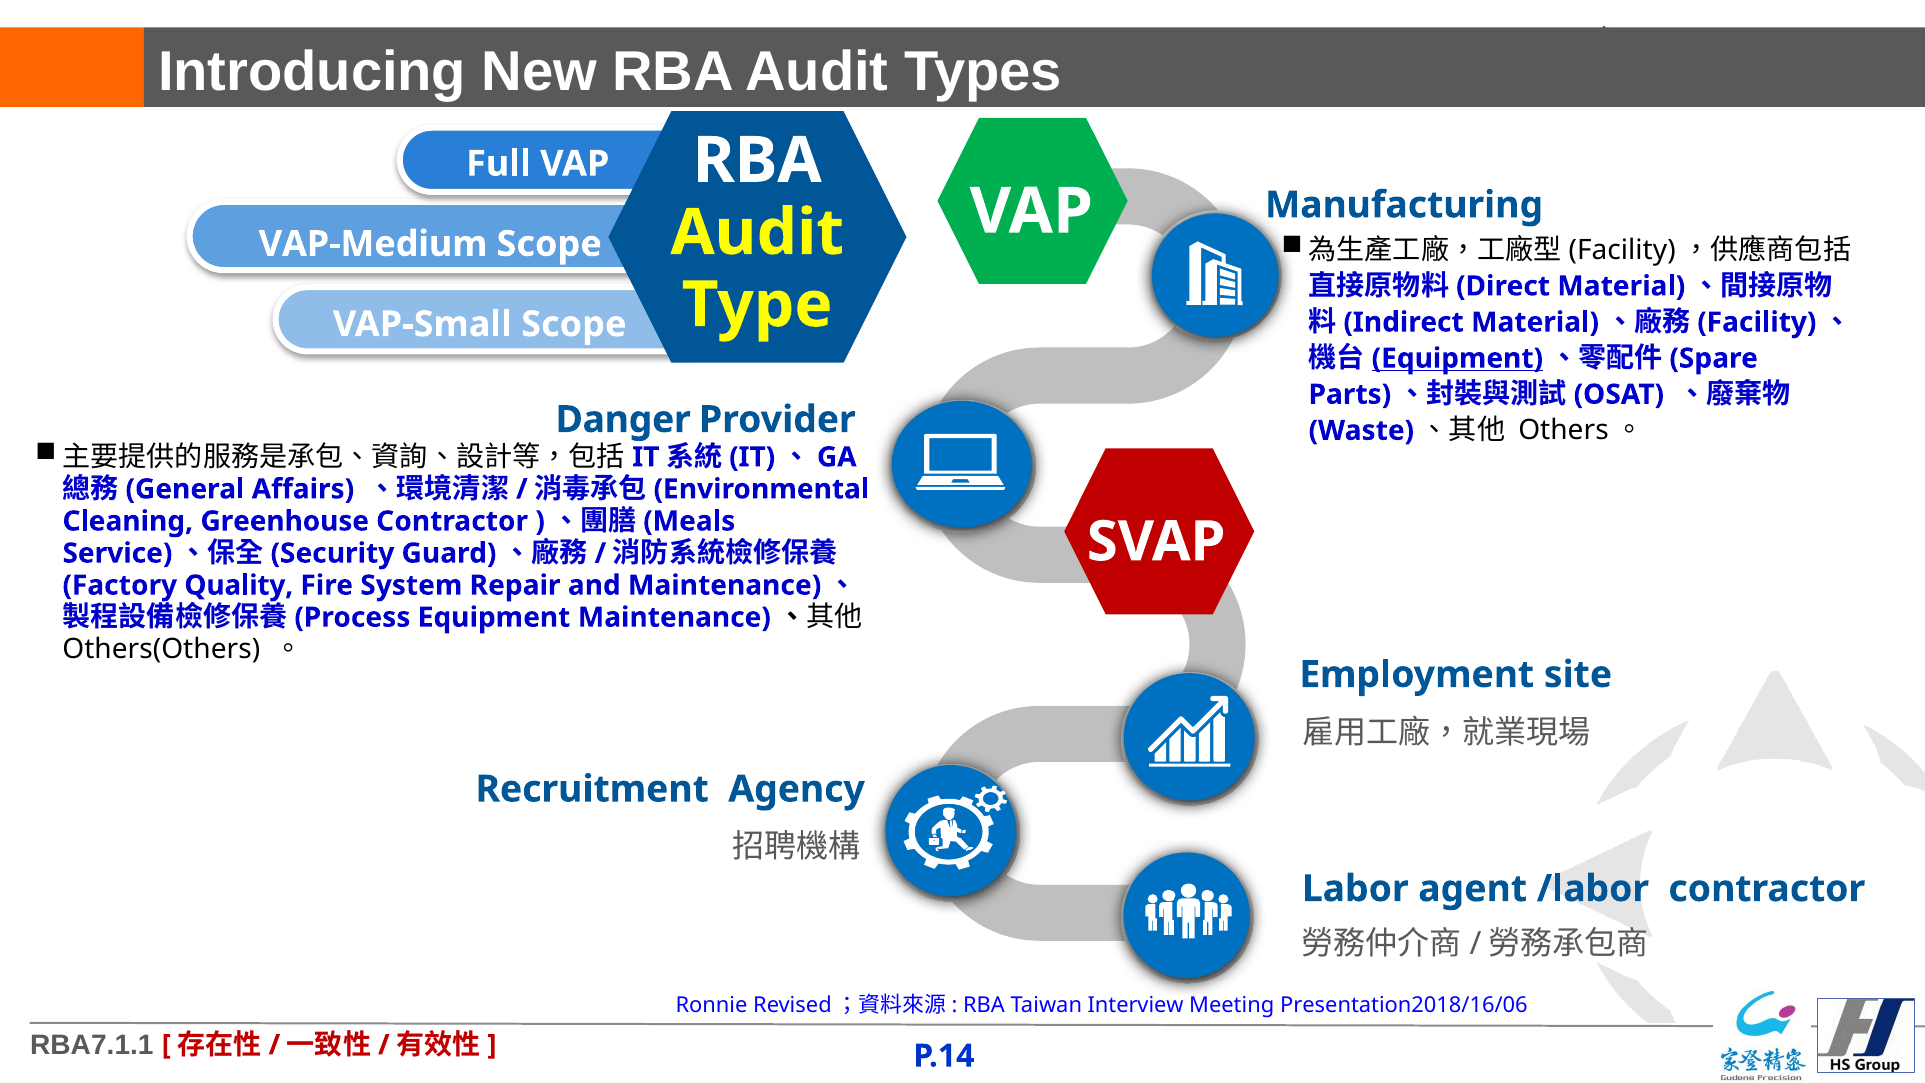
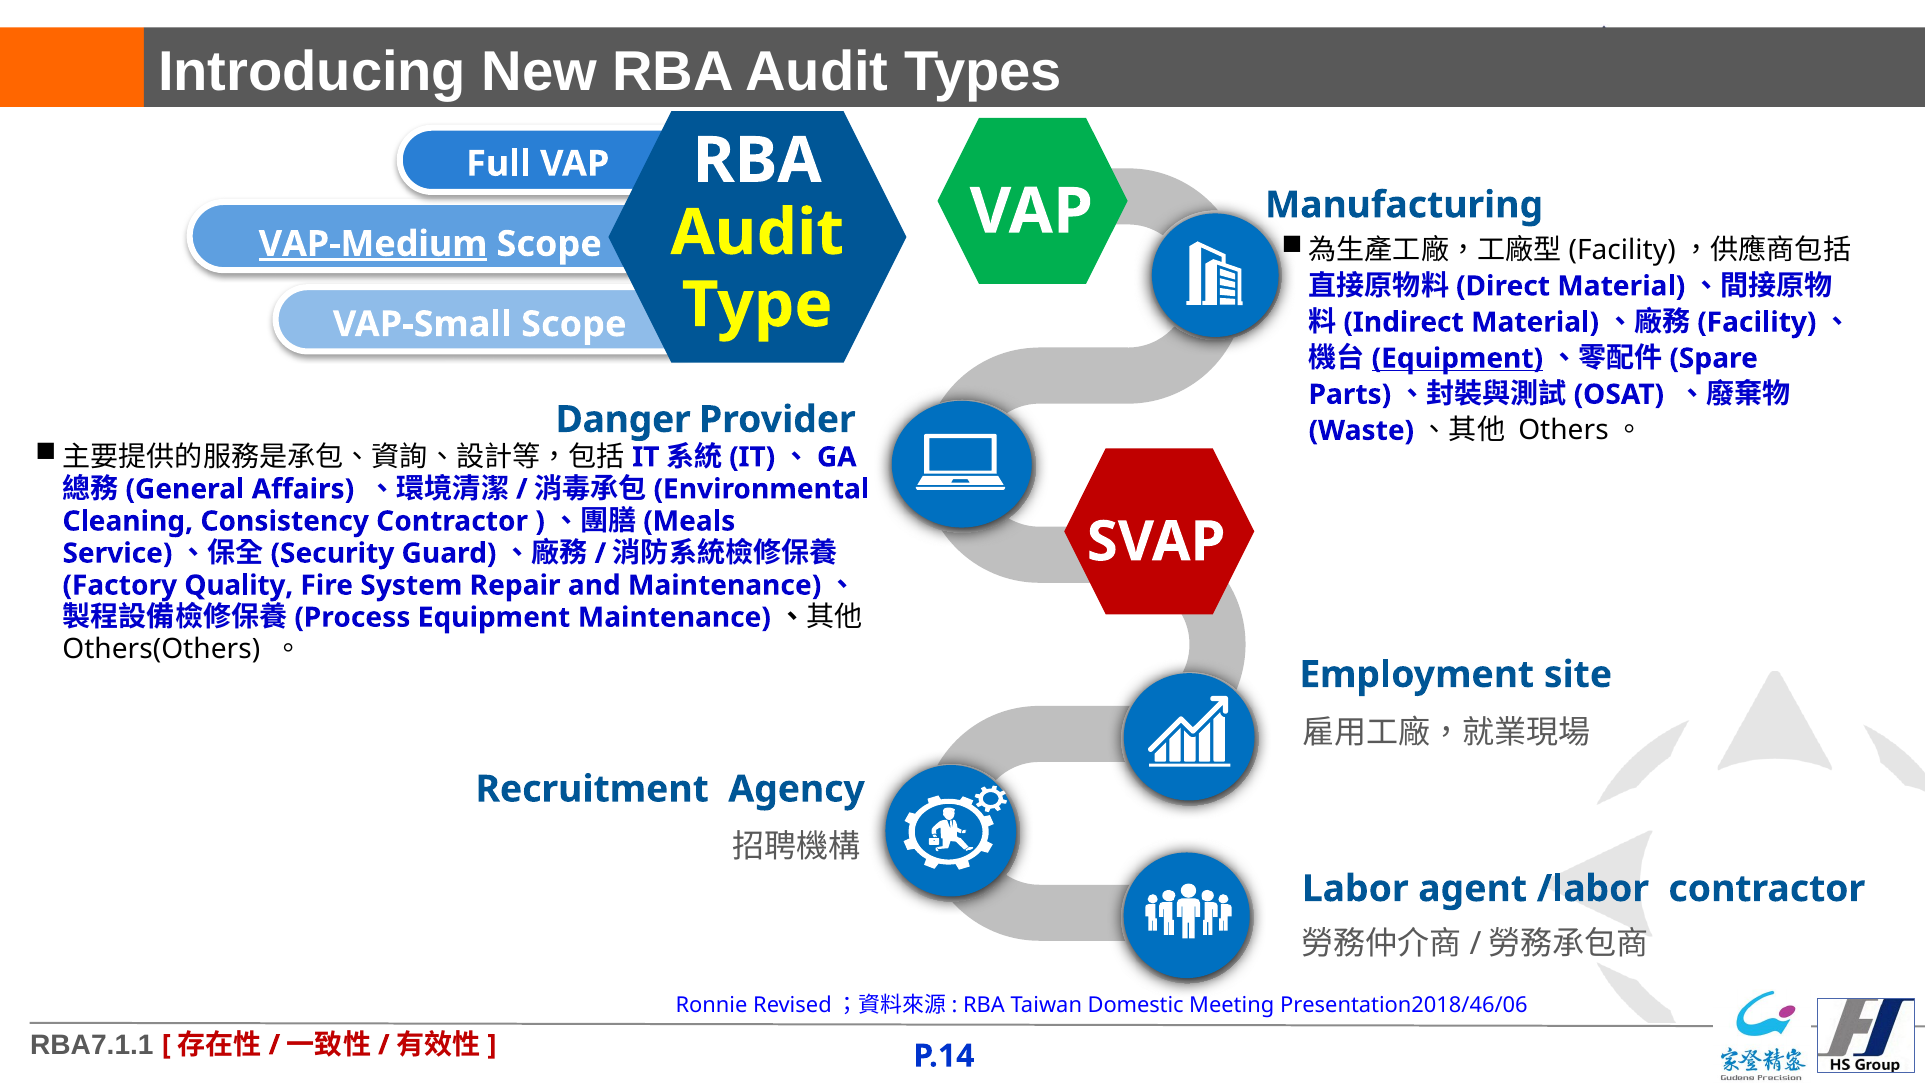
VAP-Medium underline: none -> present
Greenhouse: Greenhouse -> Consistency
Interview: Interview -> Domestic
Presentation2018/16/06: Presentation2018/16/06 -> Presentation2018/46/06
